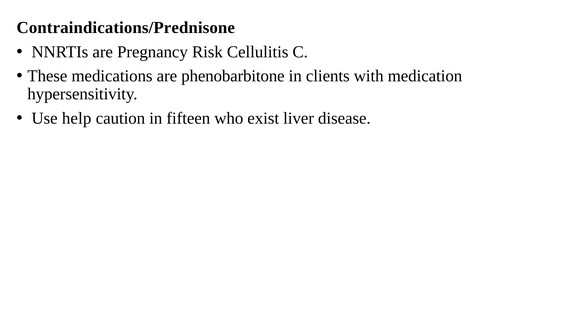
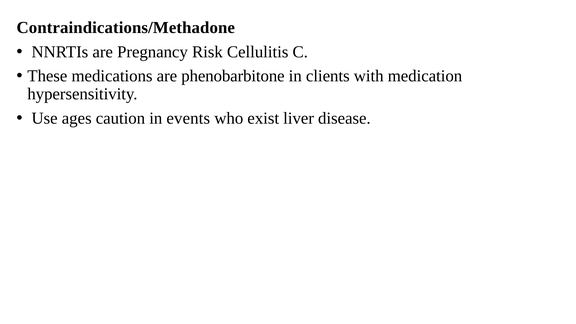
Contraindications/Prednisone: Contraindications/Prednisone -> Contraindications/Methadone
help: help -> ages
fifteen: fifteen -> events
